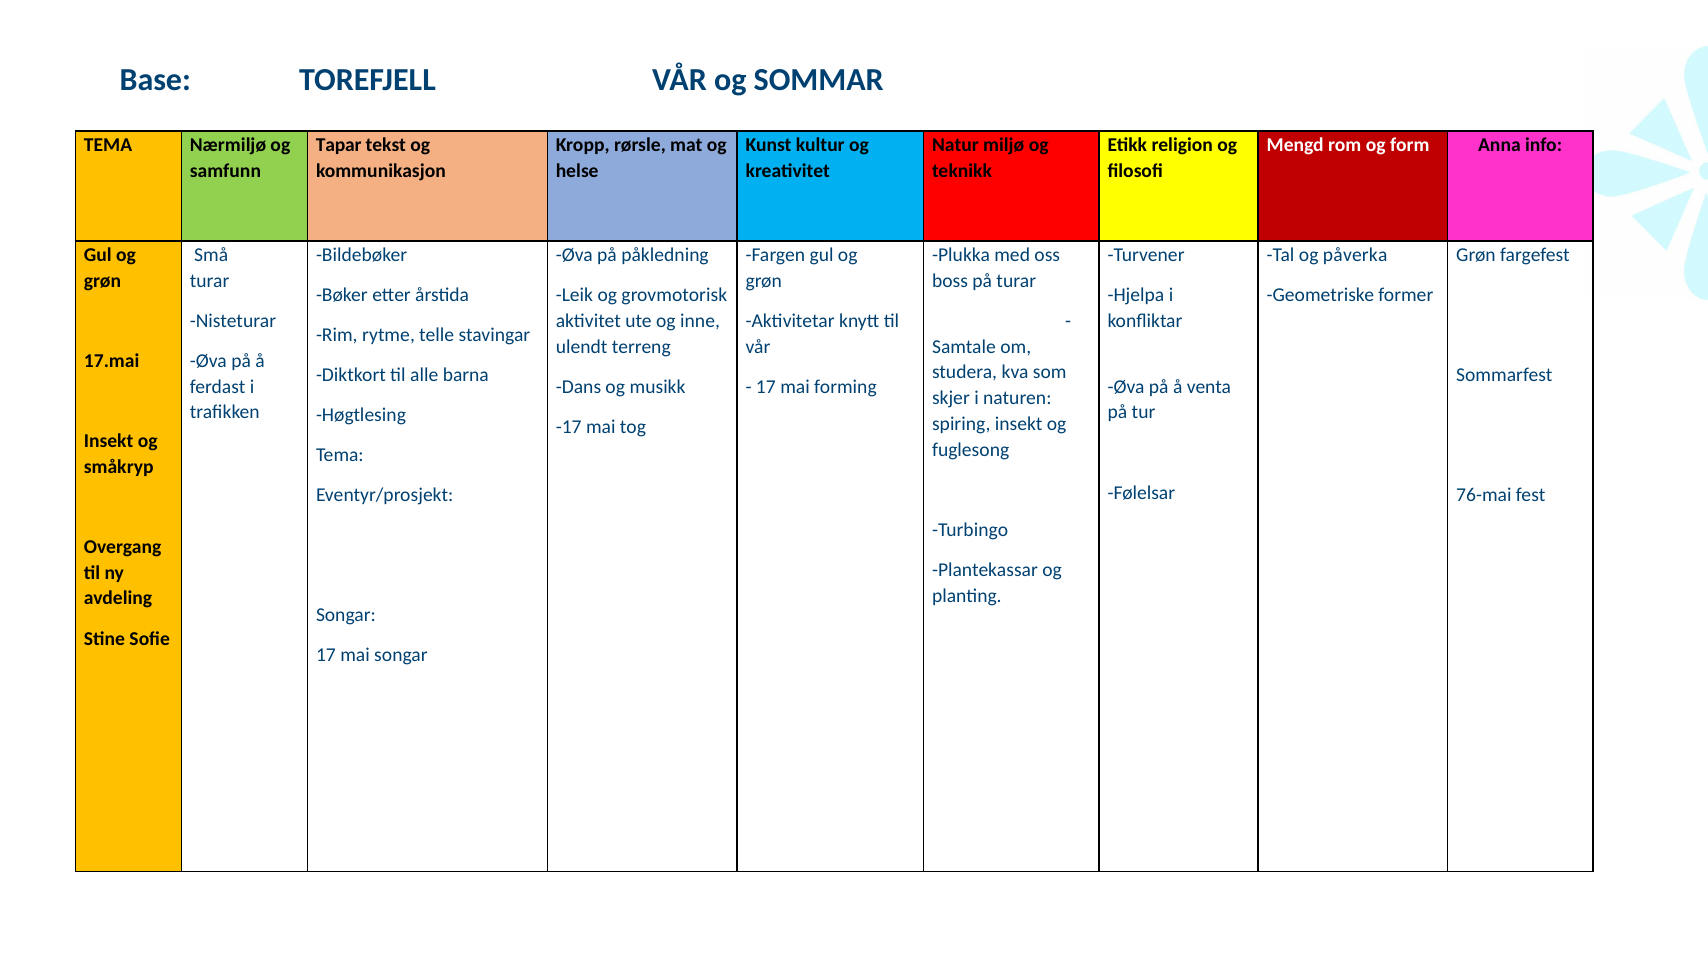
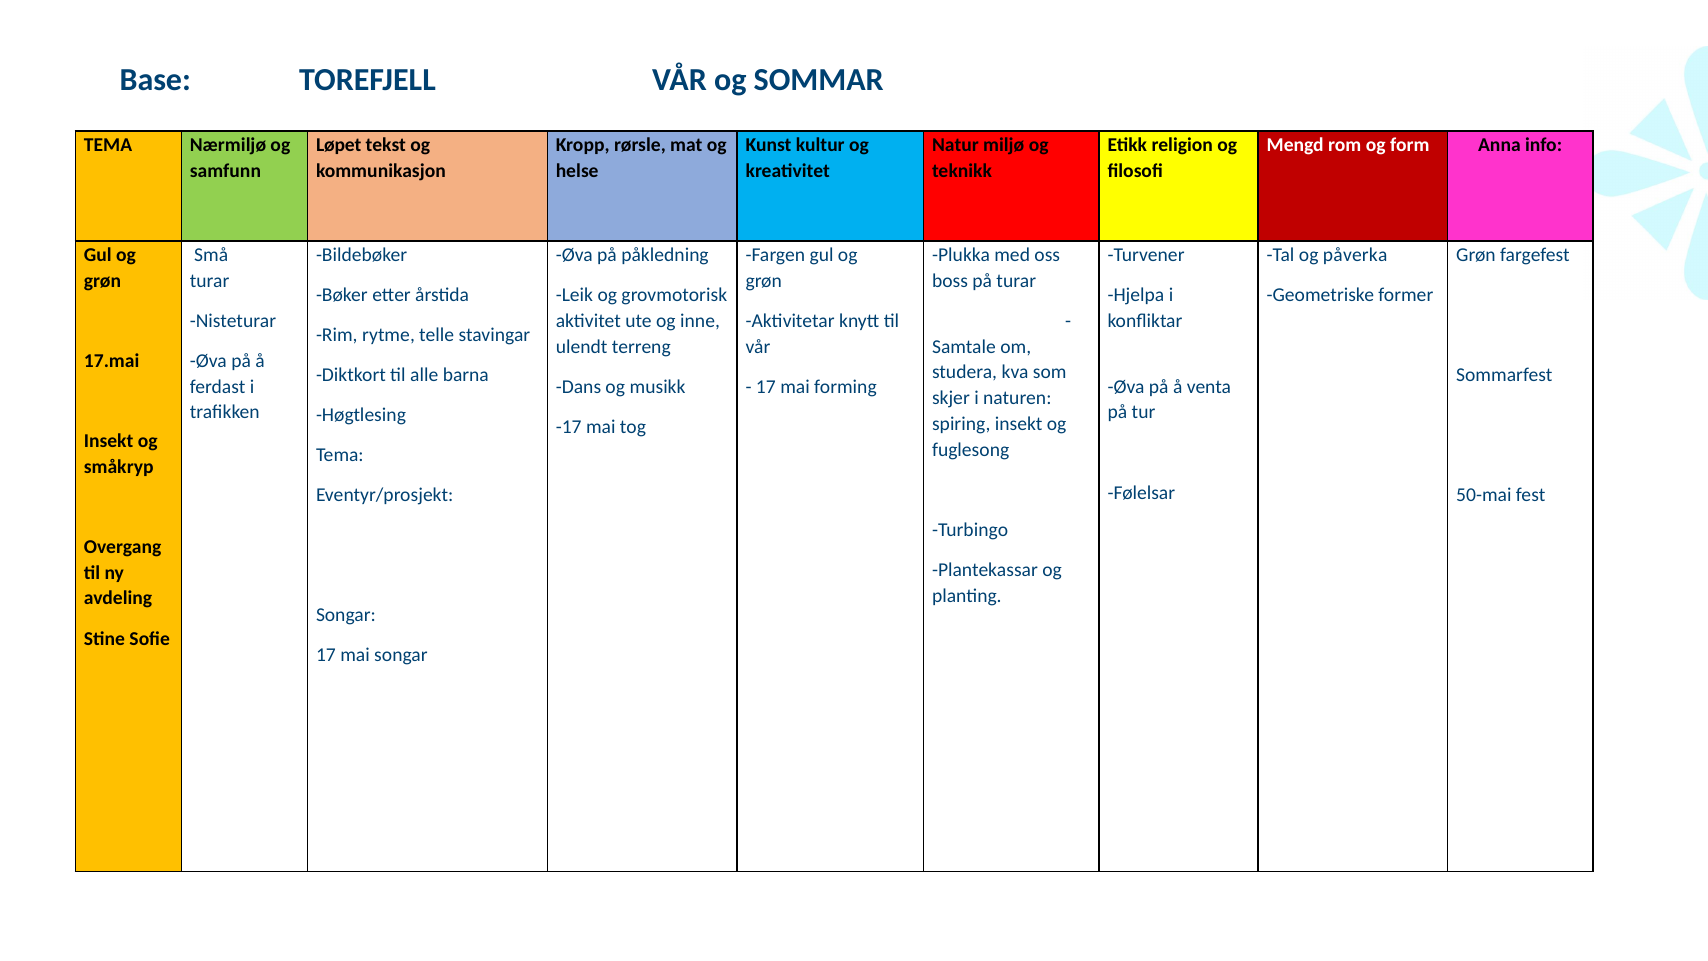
Tapar: Tapar -> Løpet
76-mai: 76-mai -> 50-mai
